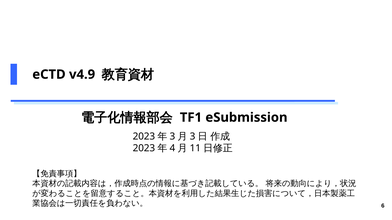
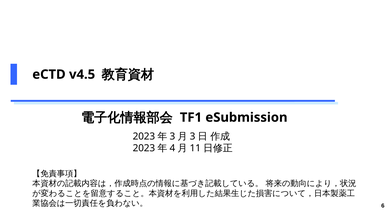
v4.9: v4.9 -> v4.5
